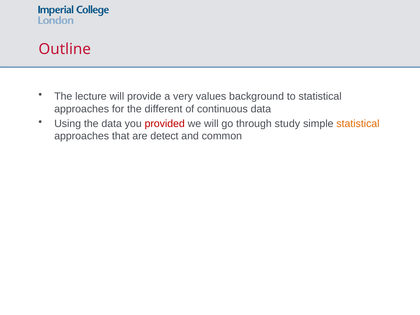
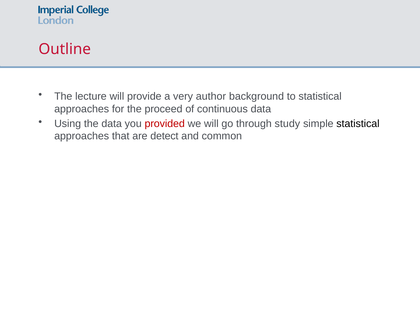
values: values -> author
different: different -> proceed
statistical at (358, 124) colour: orange -> black
